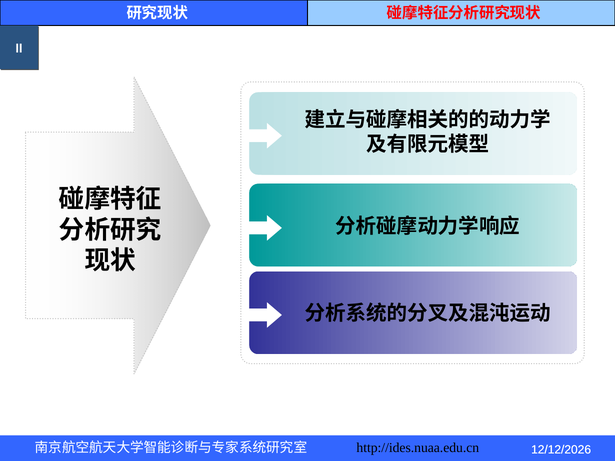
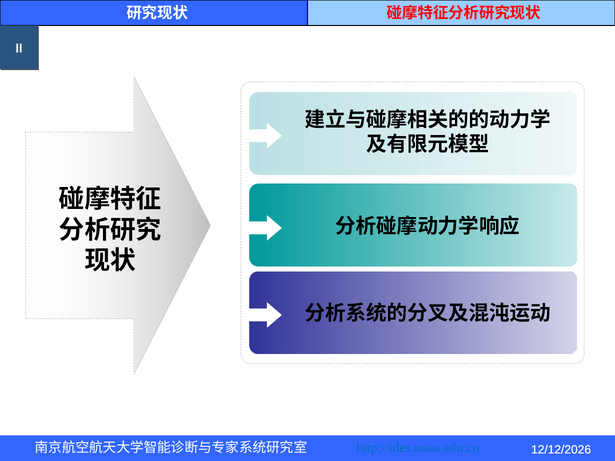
http://ides.nuaa.edu.cn colour: black -> blue
